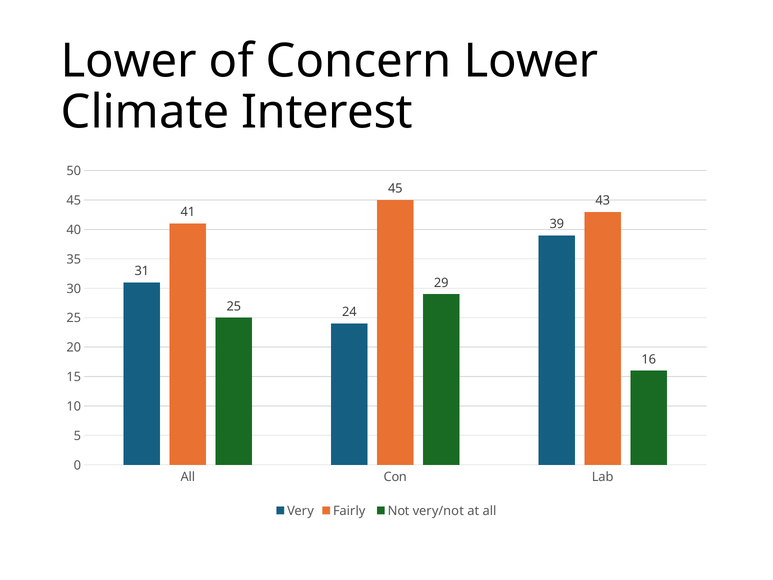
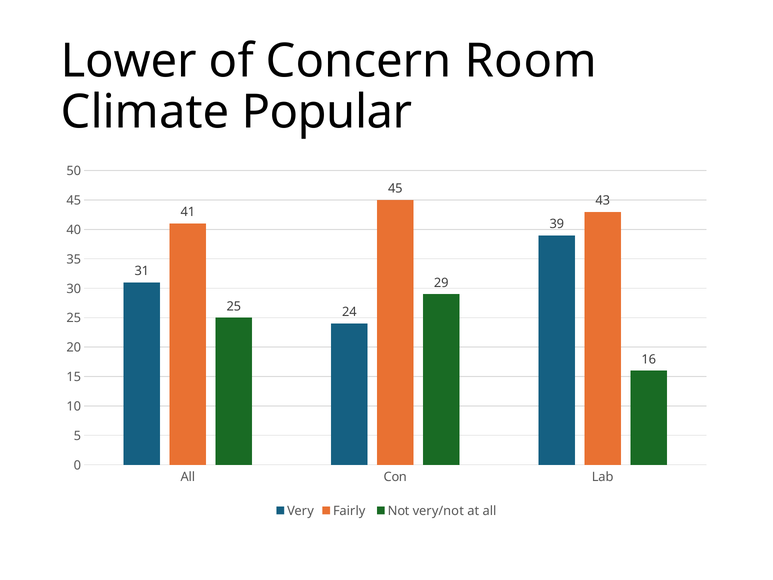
Concern Lower: Lower -> Room
Interest: Interest -> Popular
